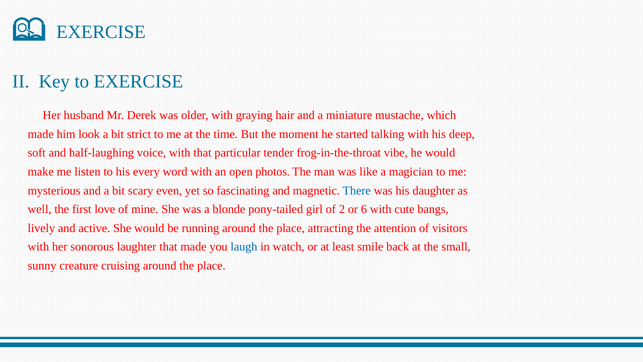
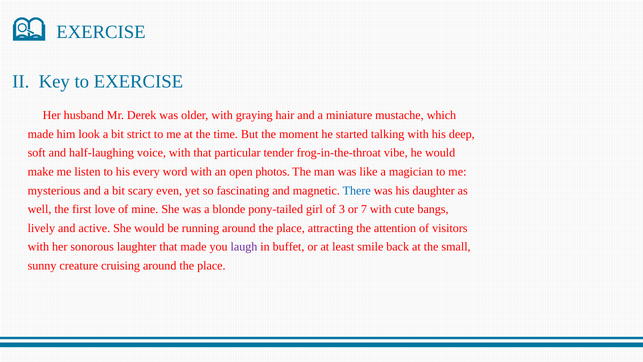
2: 2 -> 3
6: 6 -> 7
laugh colour: blue -> purple
watch: watch -> buffet
